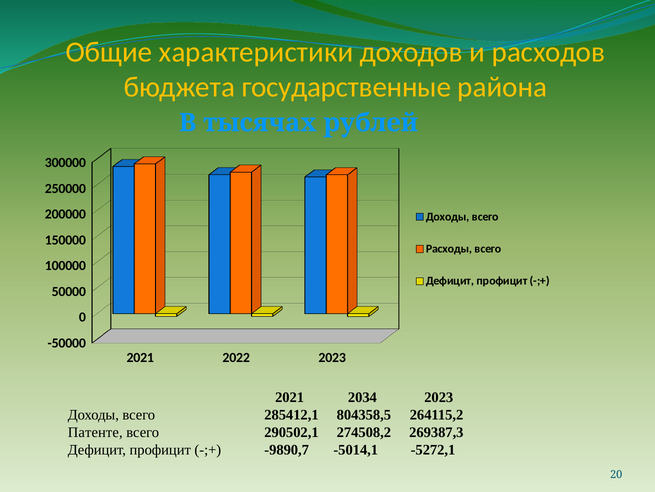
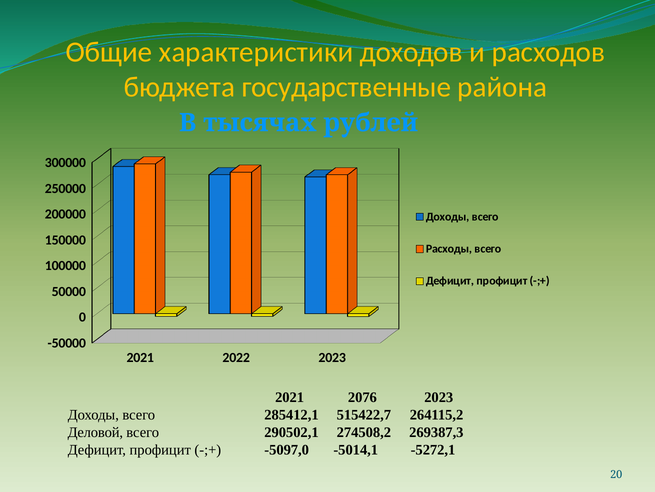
2034: 2034 -> 2076
804358,5: 804358,5 -> 515422,7
Патенте: Патенте -> Деловой
-9890,7: -9890,7 -> -5097,0
